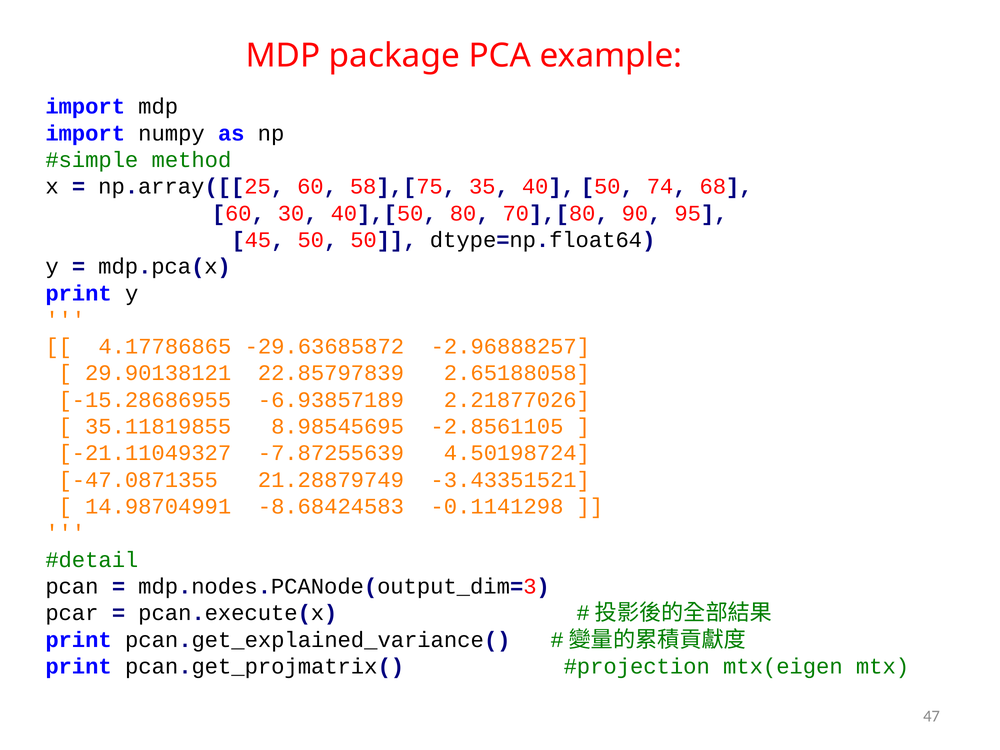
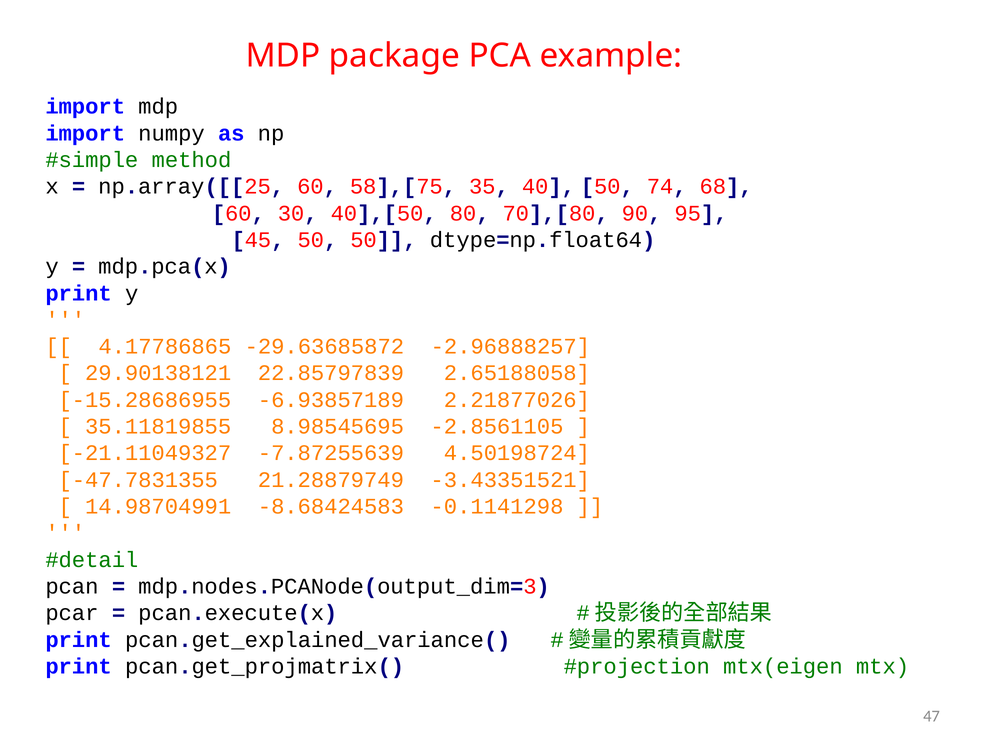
-47.0871355: -47.0871355 -> -47.7831355
